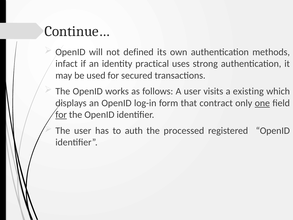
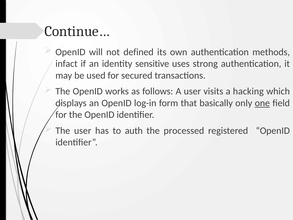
practical: practical -> sensitive
existing: existing -> hacking
contract: contract -> basically
for at (61, 115) underline: present -> none
